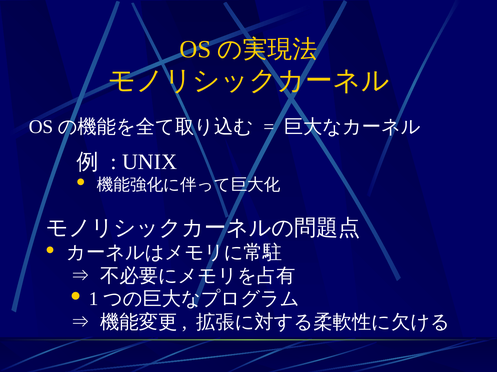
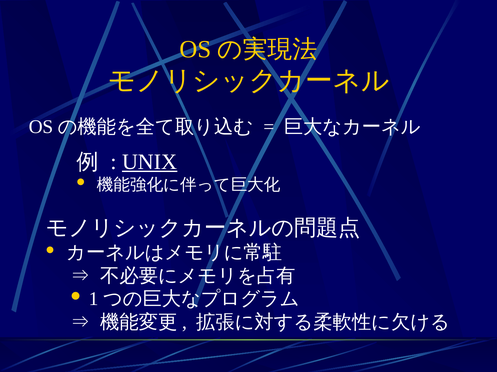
UNIX underline: none -> present
